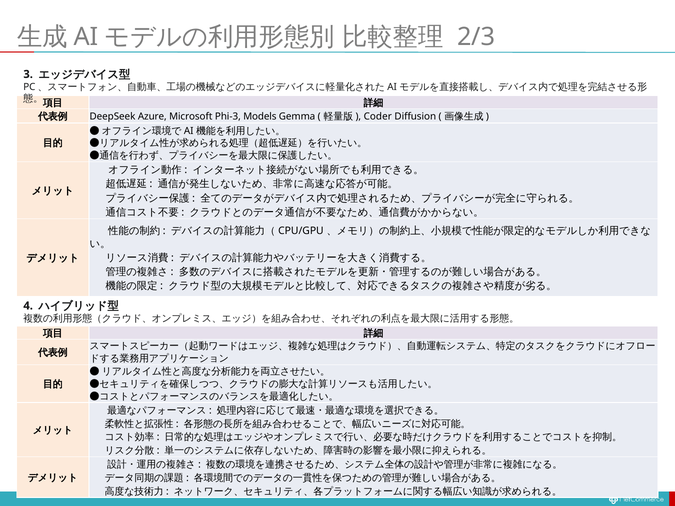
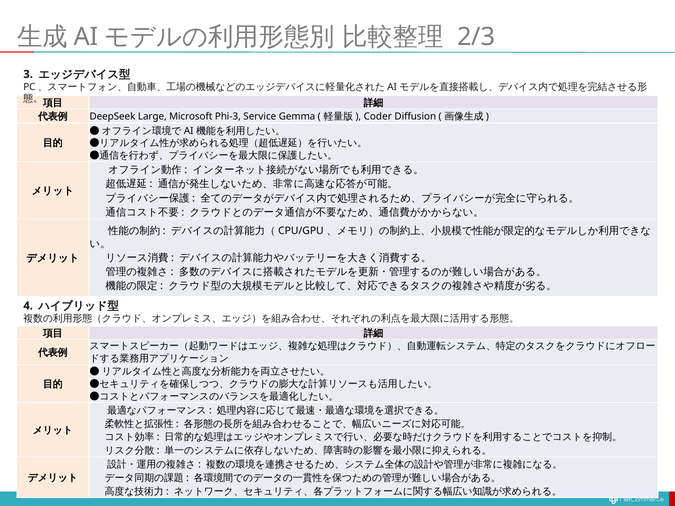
Azure: Azure -> Large
Models: Models -> Service
